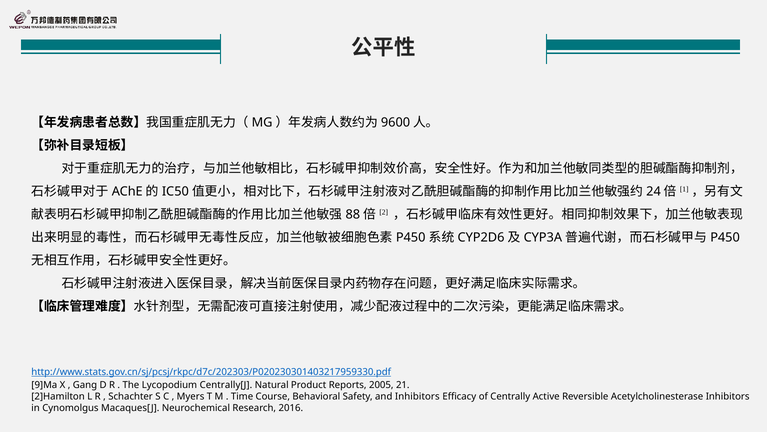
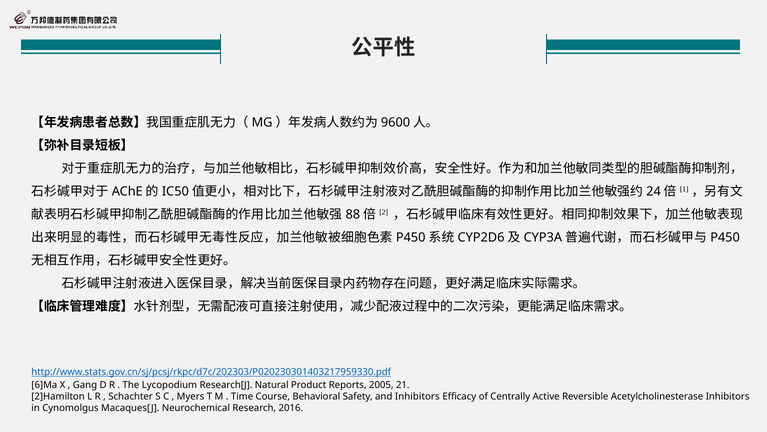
9]Ma: 9]Ma -> 6]Ma
Centrally[J: Centrally[J -> Research[J
